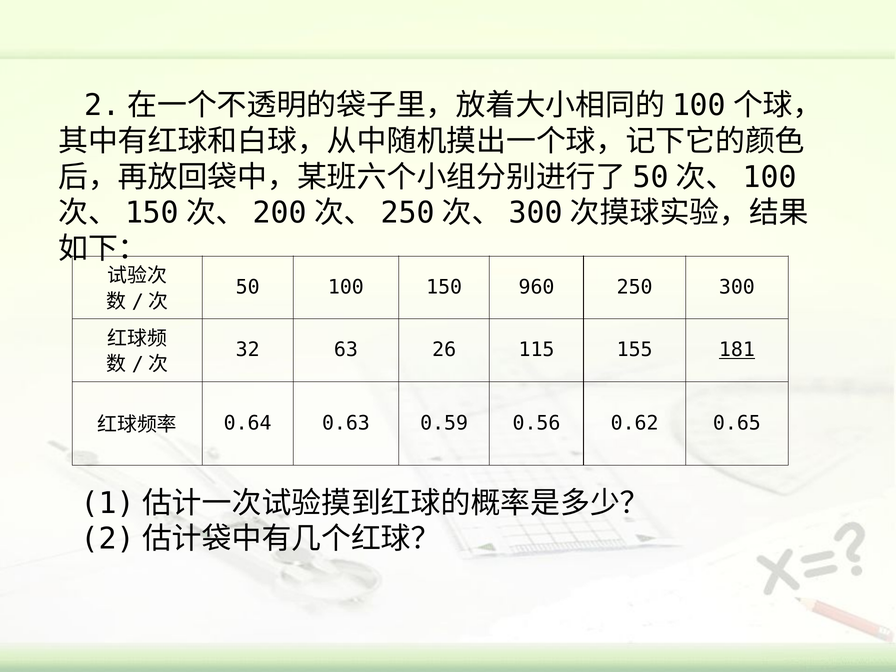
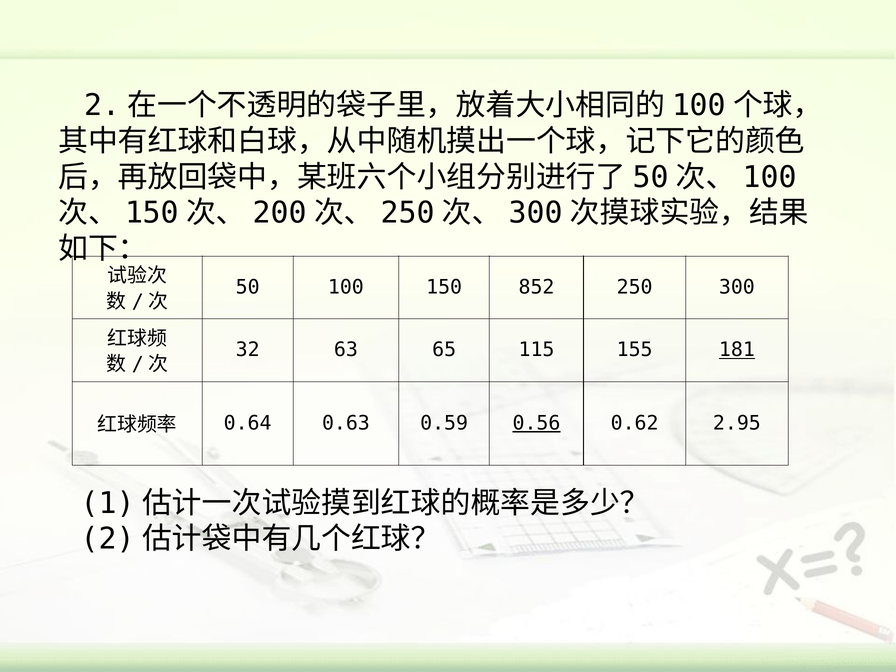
960: 960 -> 852
26: 26 -> 65
0.56 underline: none -> present
0.65: 0.65 -> 2.95
